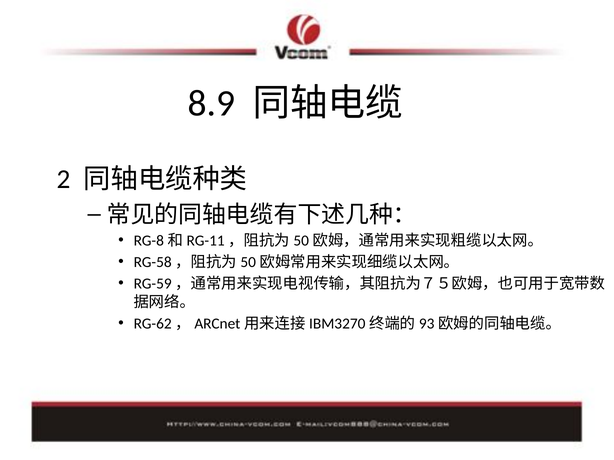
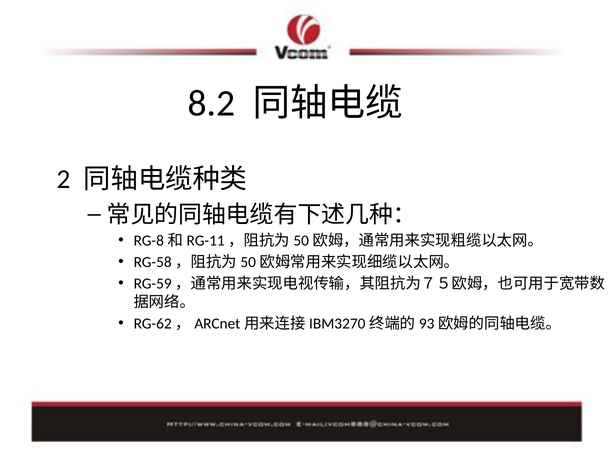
8.9: 8.9 -> 8.2
